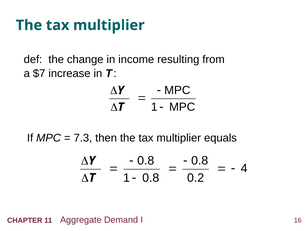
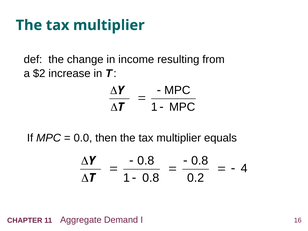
$7: $7 -> $2
7.3: 7.3 -> 0.0
